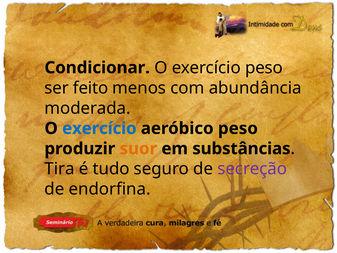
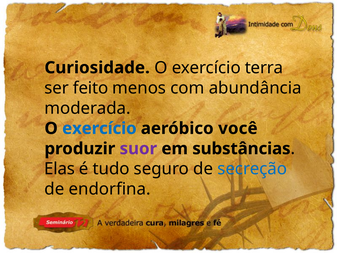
Condicionar: Condicionar -> Curiosidade
exercício peso: peso -> terra
aeróbico peso: peso -> você
suor colour: orange -> purple
Tira: Tira -> Elas
secreção colour: purple -> blue
